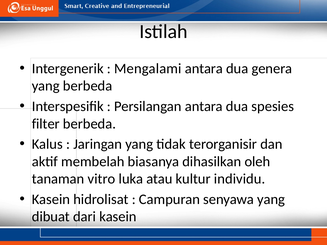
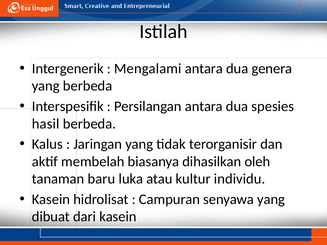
filter: filter -> hasil
vitro: vitro -> baru
